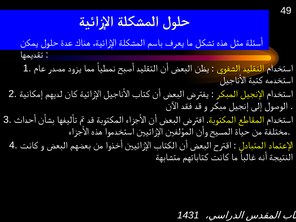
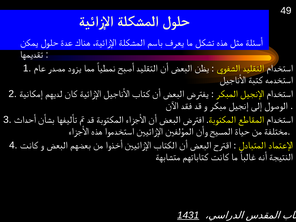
1431 underline: none -> present
